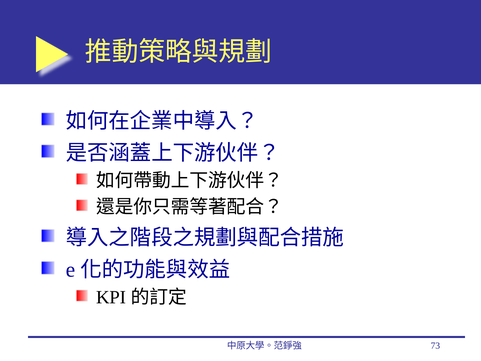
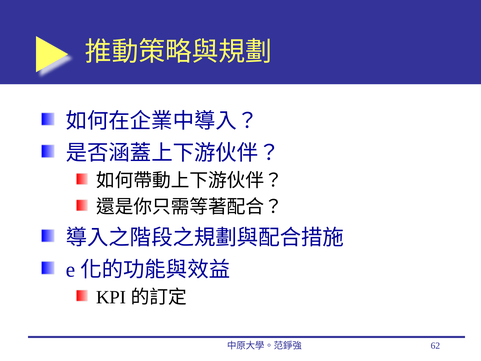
73: 73 -> 62
